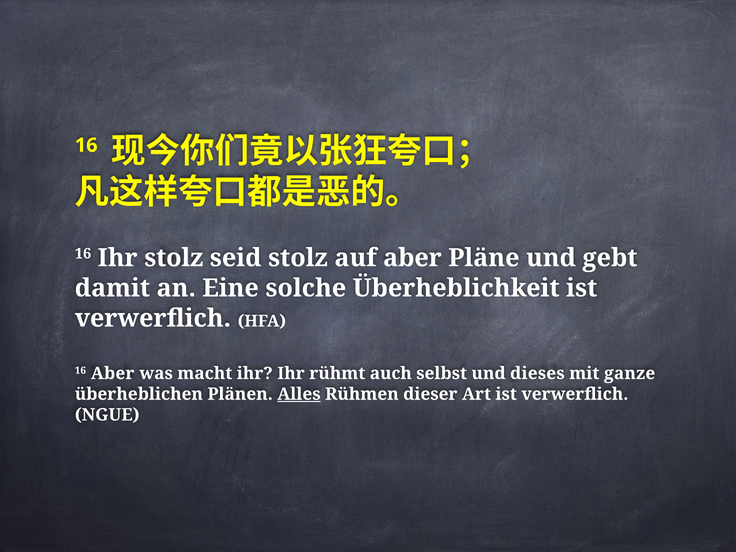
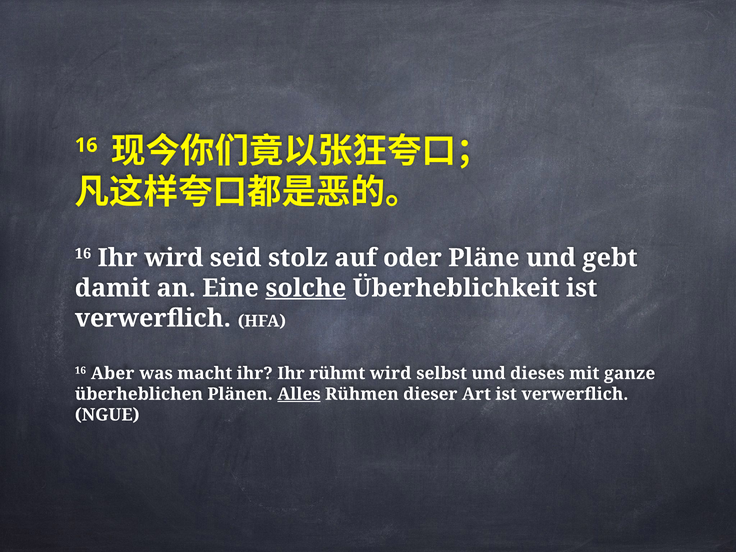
Ihr stolz: stolz -> wird
auf aber: aber -> oder
solche underline: none -> present
rühmt auch: auch -> wird
